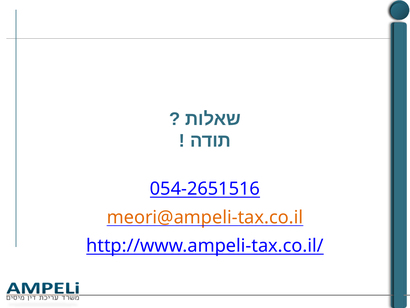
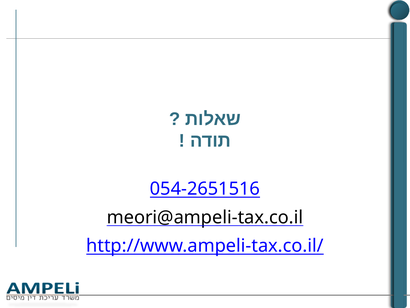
meori@ampeli-tax.co.il colour: orange -> black
